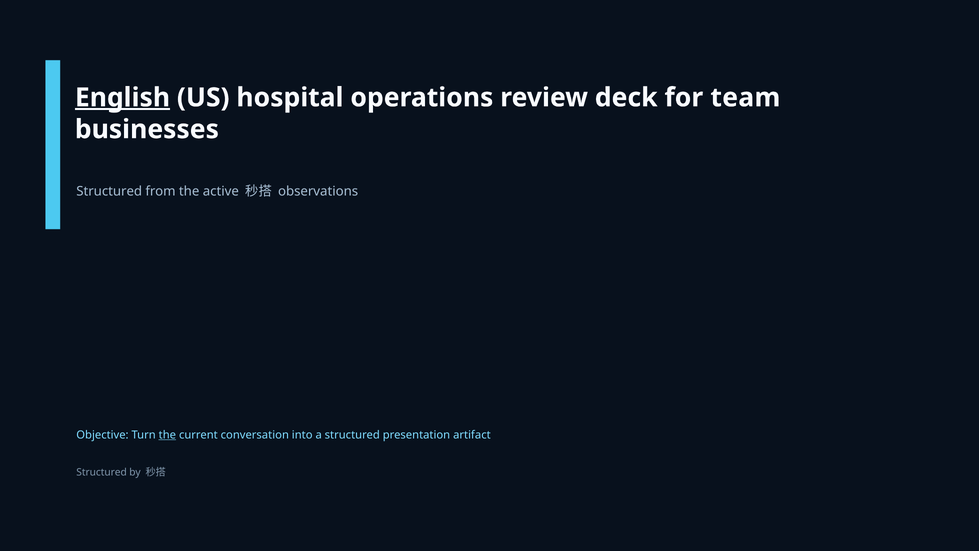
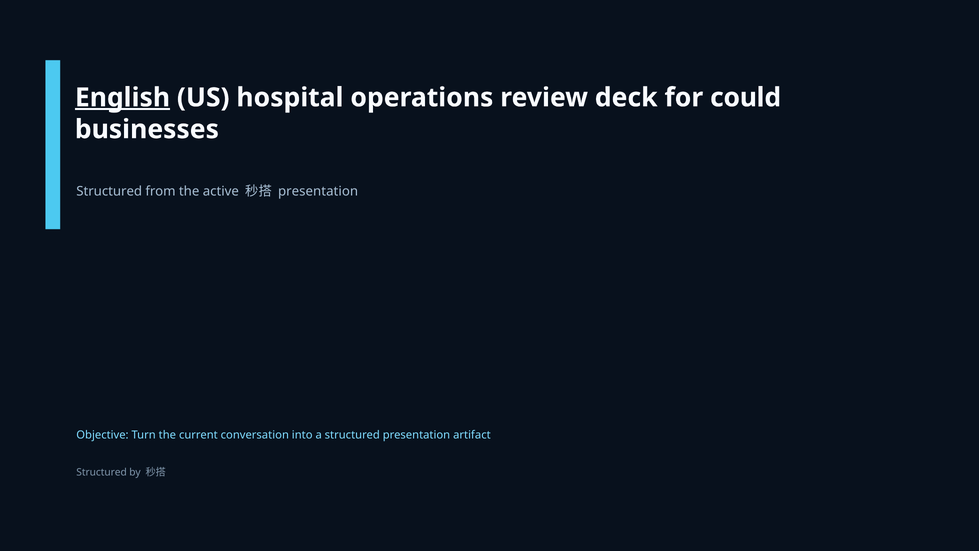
team: team -> could
observations at (318, 191): observations -> presentation
the at (167, 435) underline: present -> none
